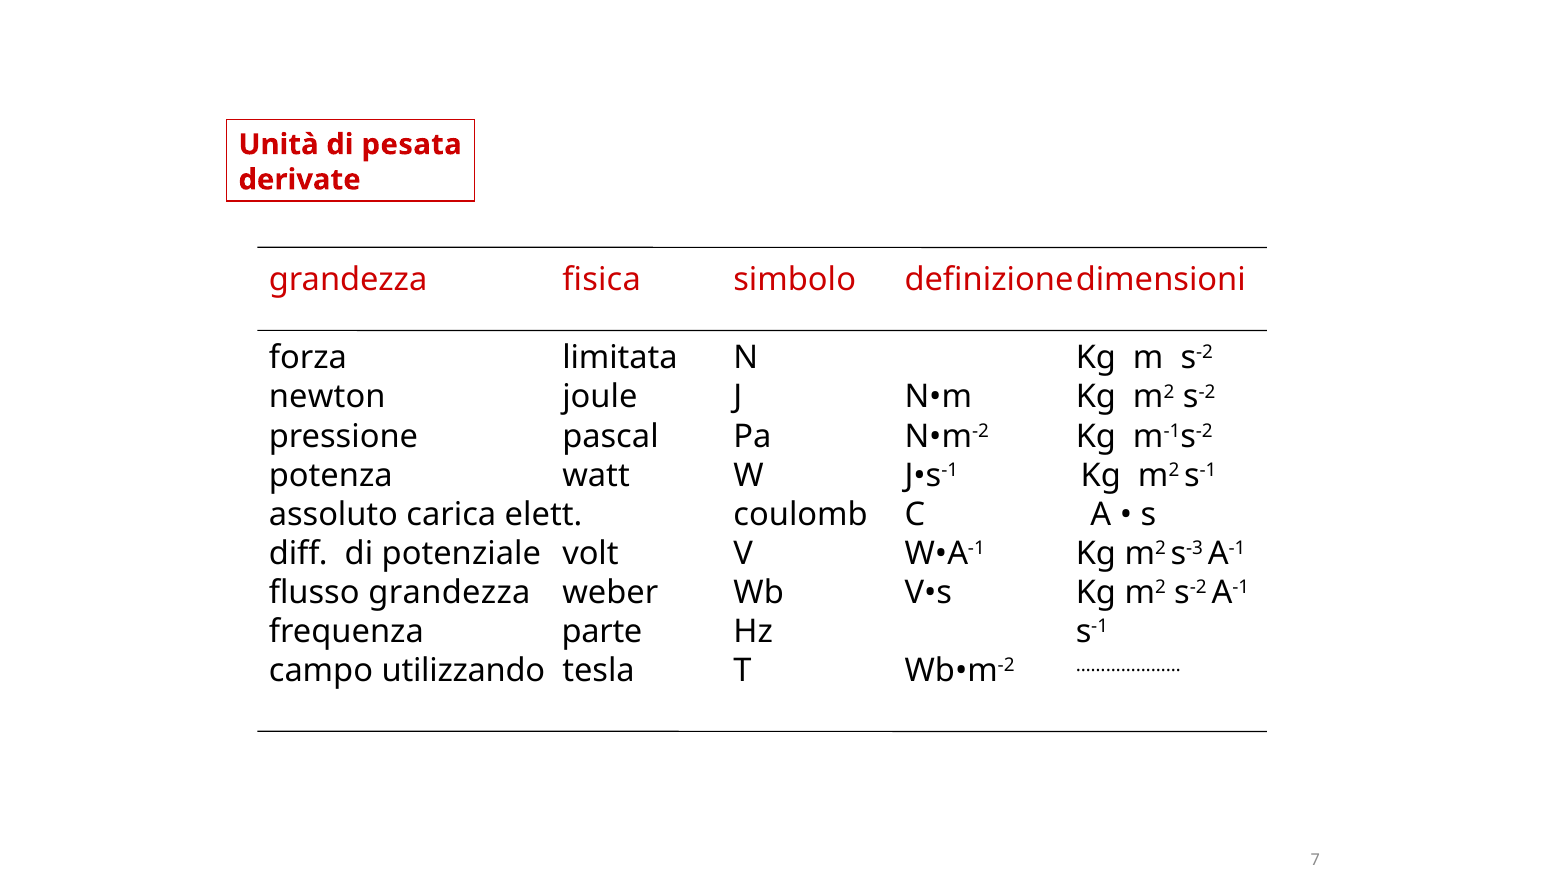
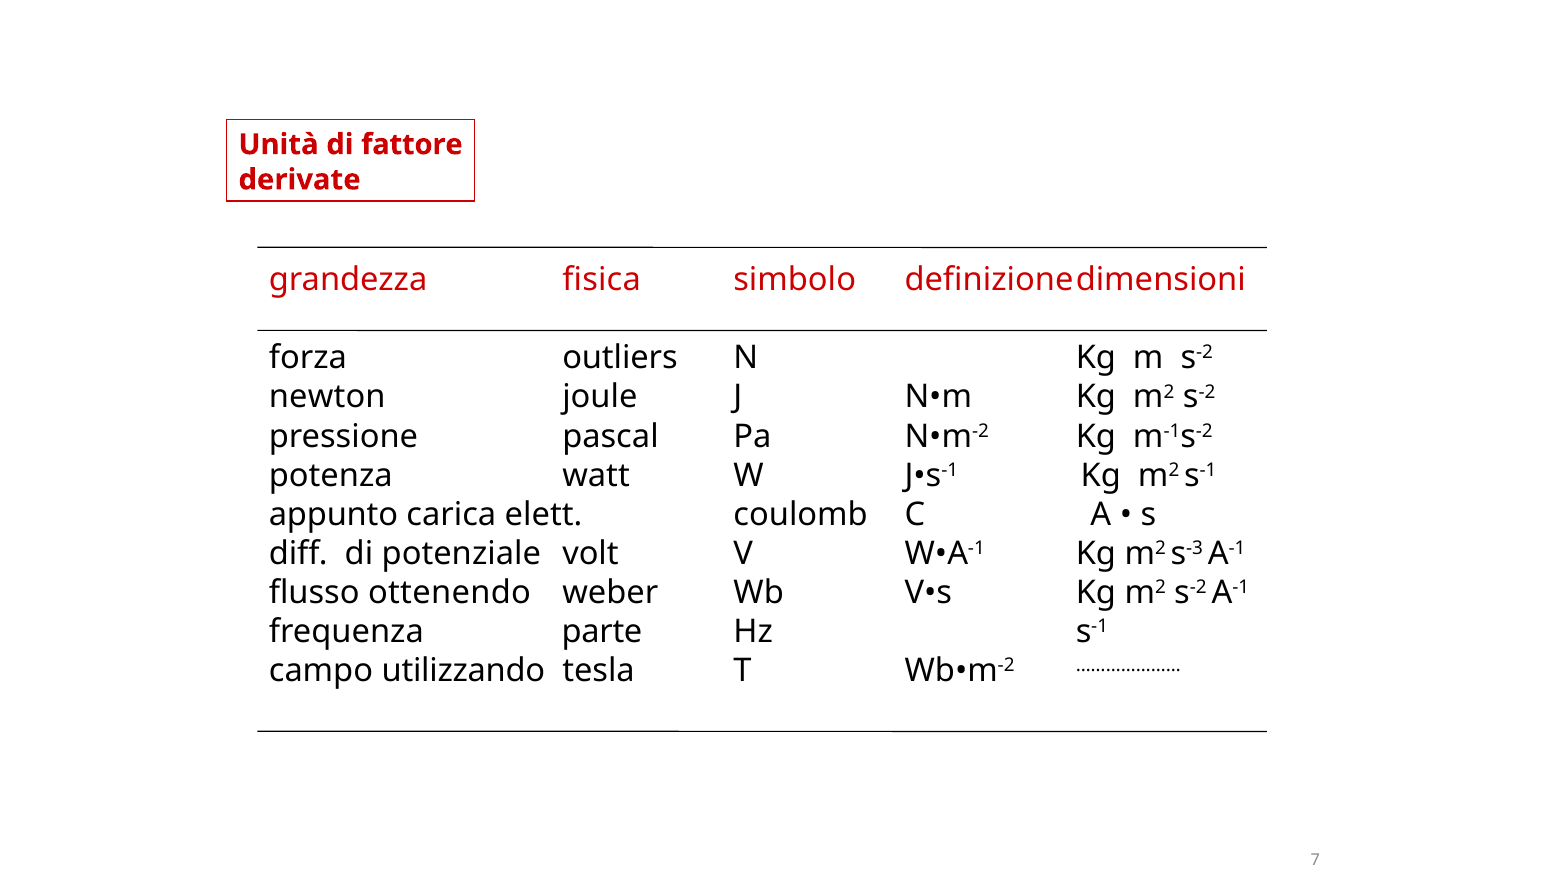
pesata: pesata -> fattore
limitata: limitata -> outliers
assoluto: assoluto -> appunto
flusso grandezza: grandezza -> ottenendo
